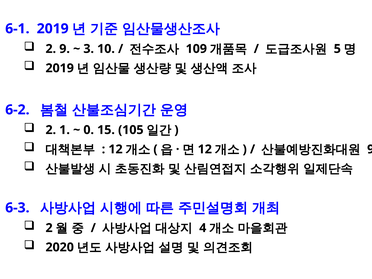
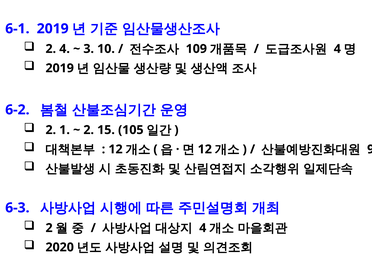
2 9: 9 -> 4
5 at (337, 49): 5 -> 4
0 at (89, 130): 0 -> 2
